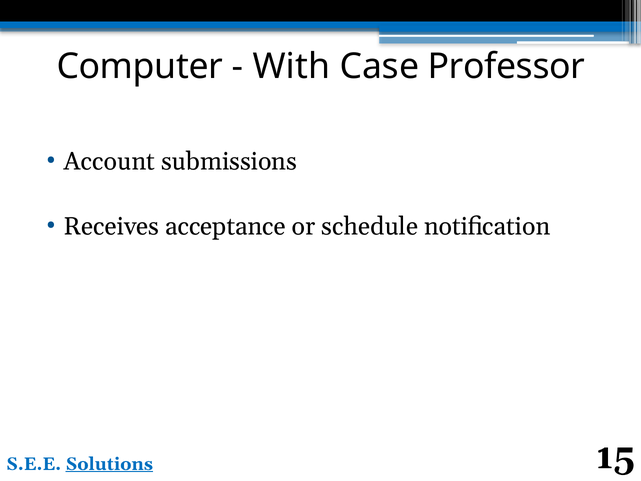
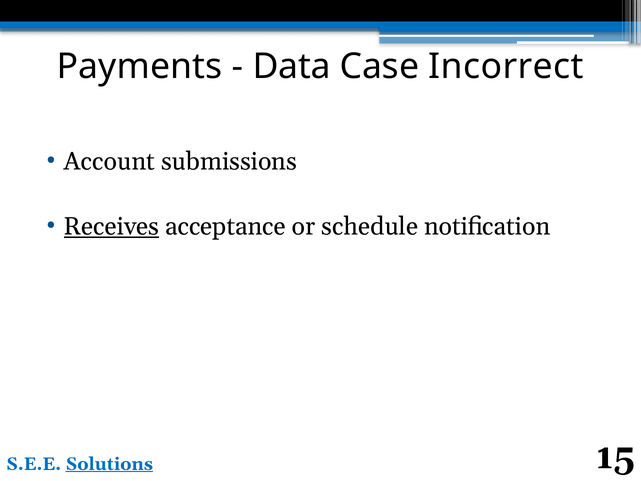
Computer: Computer -> Payments
With: With -> Data
Professor: Professor -> Incorrect
Receives underline: none -> present
